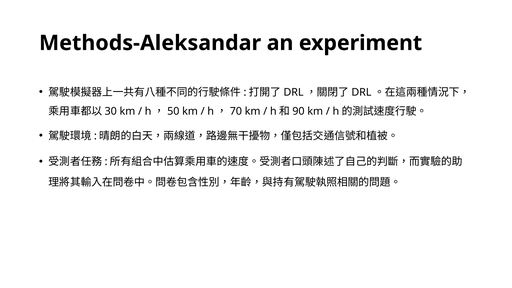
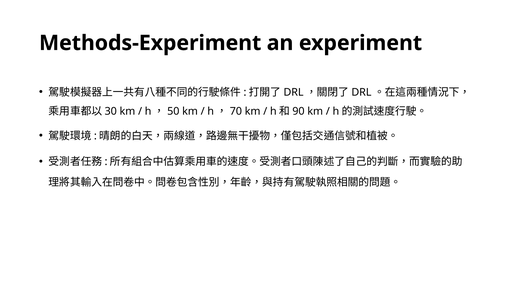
Methods-Aleksandar: Methods-Aleksandar -> Methods-Experiment
